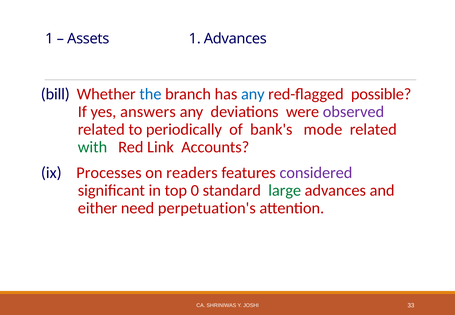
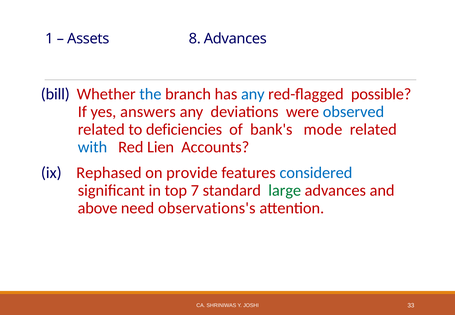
Assets 1: 1 -> 8
observed colour: purple -> blue
periodically: periodically -> deficiencies
with colour: green -> blue
Link: Link -> Lien
Processes: Processes -> Rephased
readers: readers -> provide
considered colour: purple -> blue
0: 0 -> 7
either: either -> above
perpetuation's: perpetuation's -> observations's
